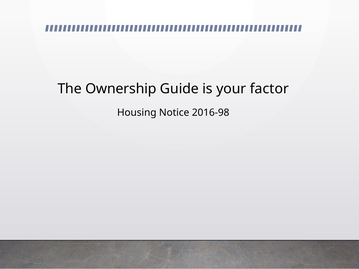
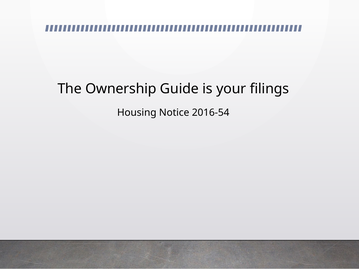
factor: factor -> filings
2016-98: 2016-98 -> 2016-54
